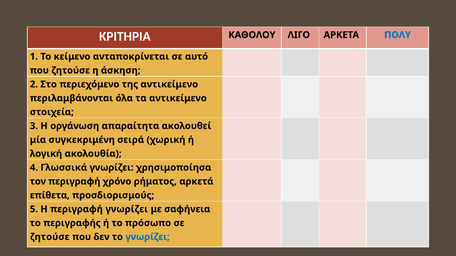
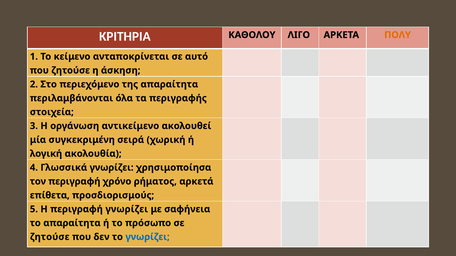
ΠΟΛΥ colour: blue -> orange
της αντικείμενο: αντικείμενο -> απαραίτητα
τα αντικείμενο: αντικείμενο -> περιγραφής
απαραίτητα: απαραίτητα -> αντικείμενο
το περιγραφής: περιγραφής -> απαραίτητα
